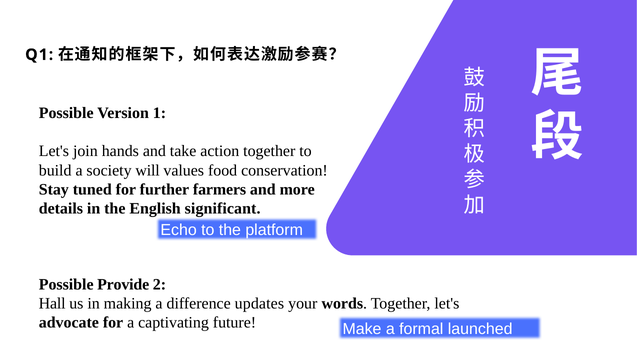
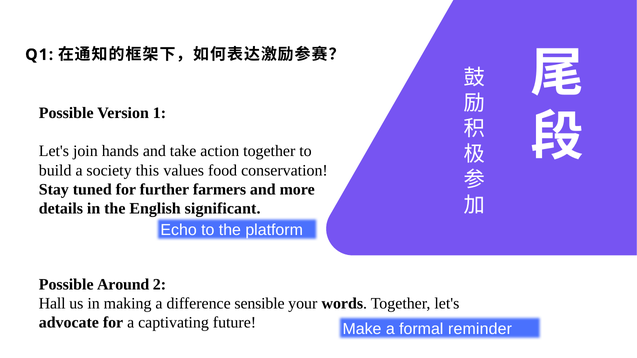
will: will -> this
Provide: Provide -> Around
updates: updates -> sensible
launched: launched -> reminder
